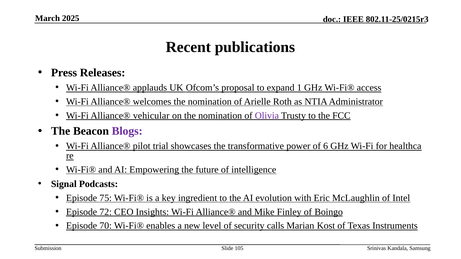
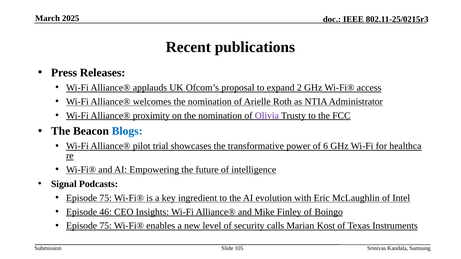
1: 1 -> 2
vehicular: vehicular -> proximity
Blogs colour: purple -> blue
72: 72 -> 46
70 at (106, 226): 70 -> 75
